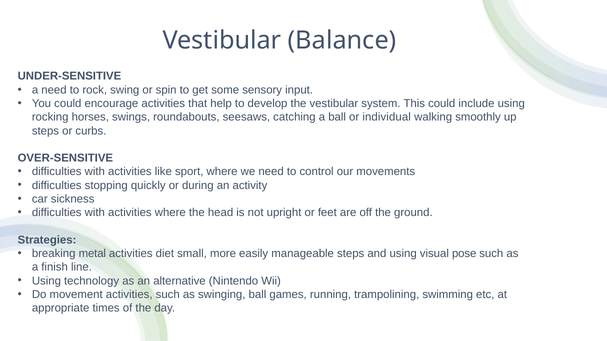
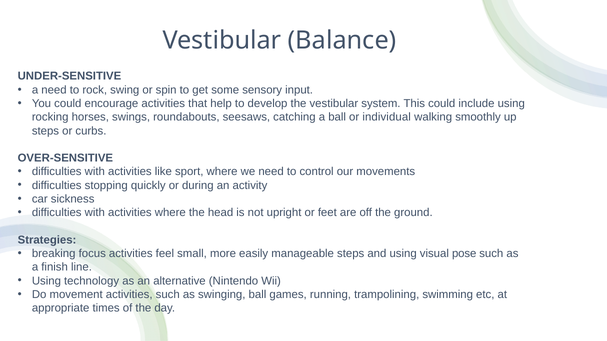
metal: metal -> focus
diet: diet -> feel
